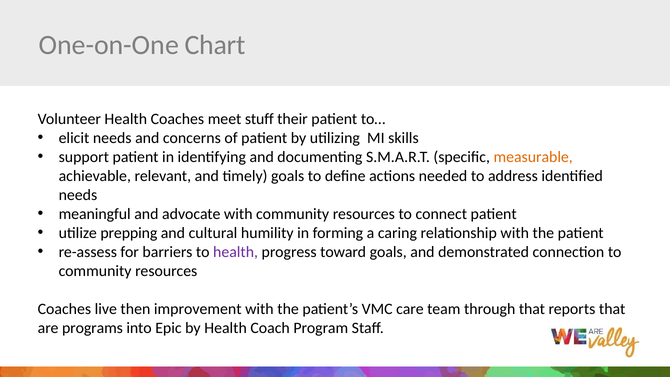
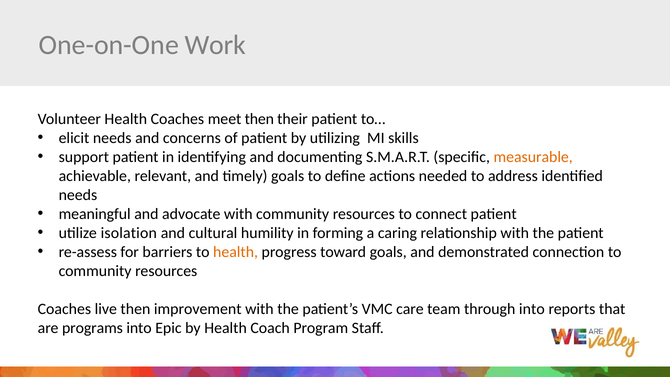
Chart: Chart -> Work
meet stuff: stuff -> then
prepping: prepping -> isolation
health at (236, 252) colour: purple -> orange
through that: that -> into
